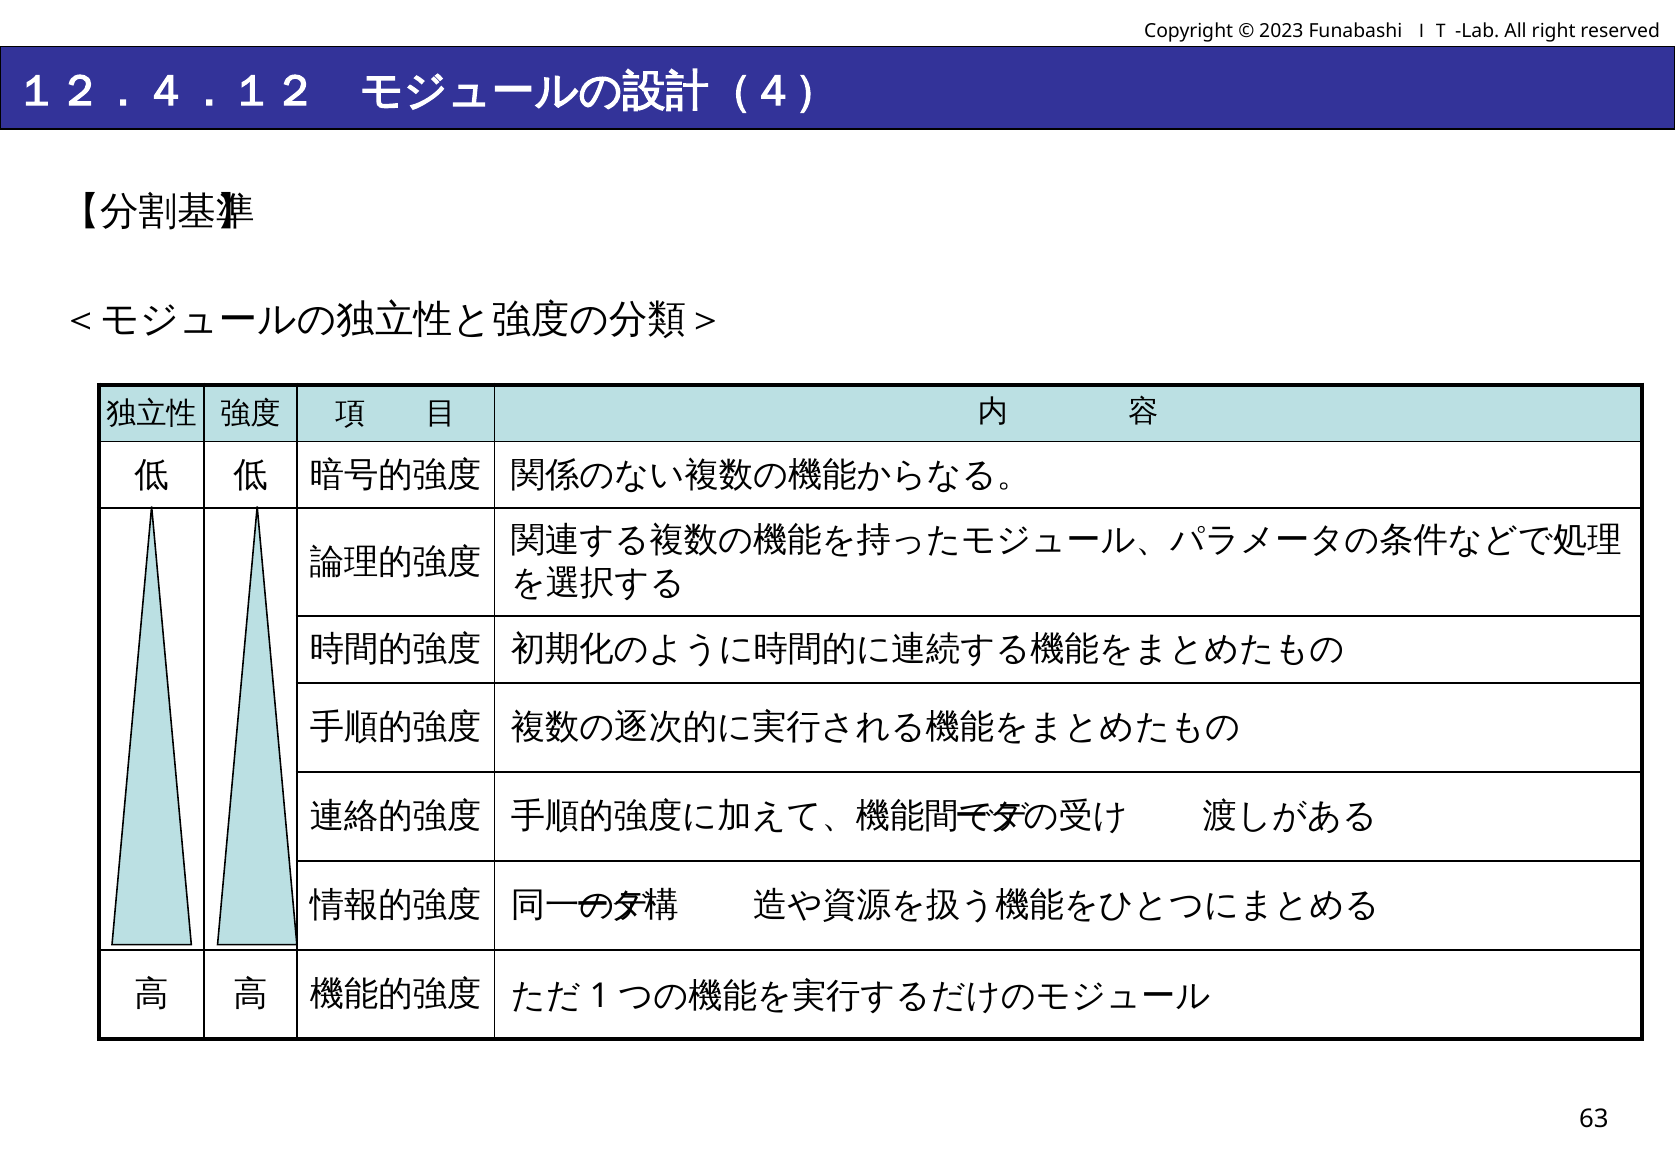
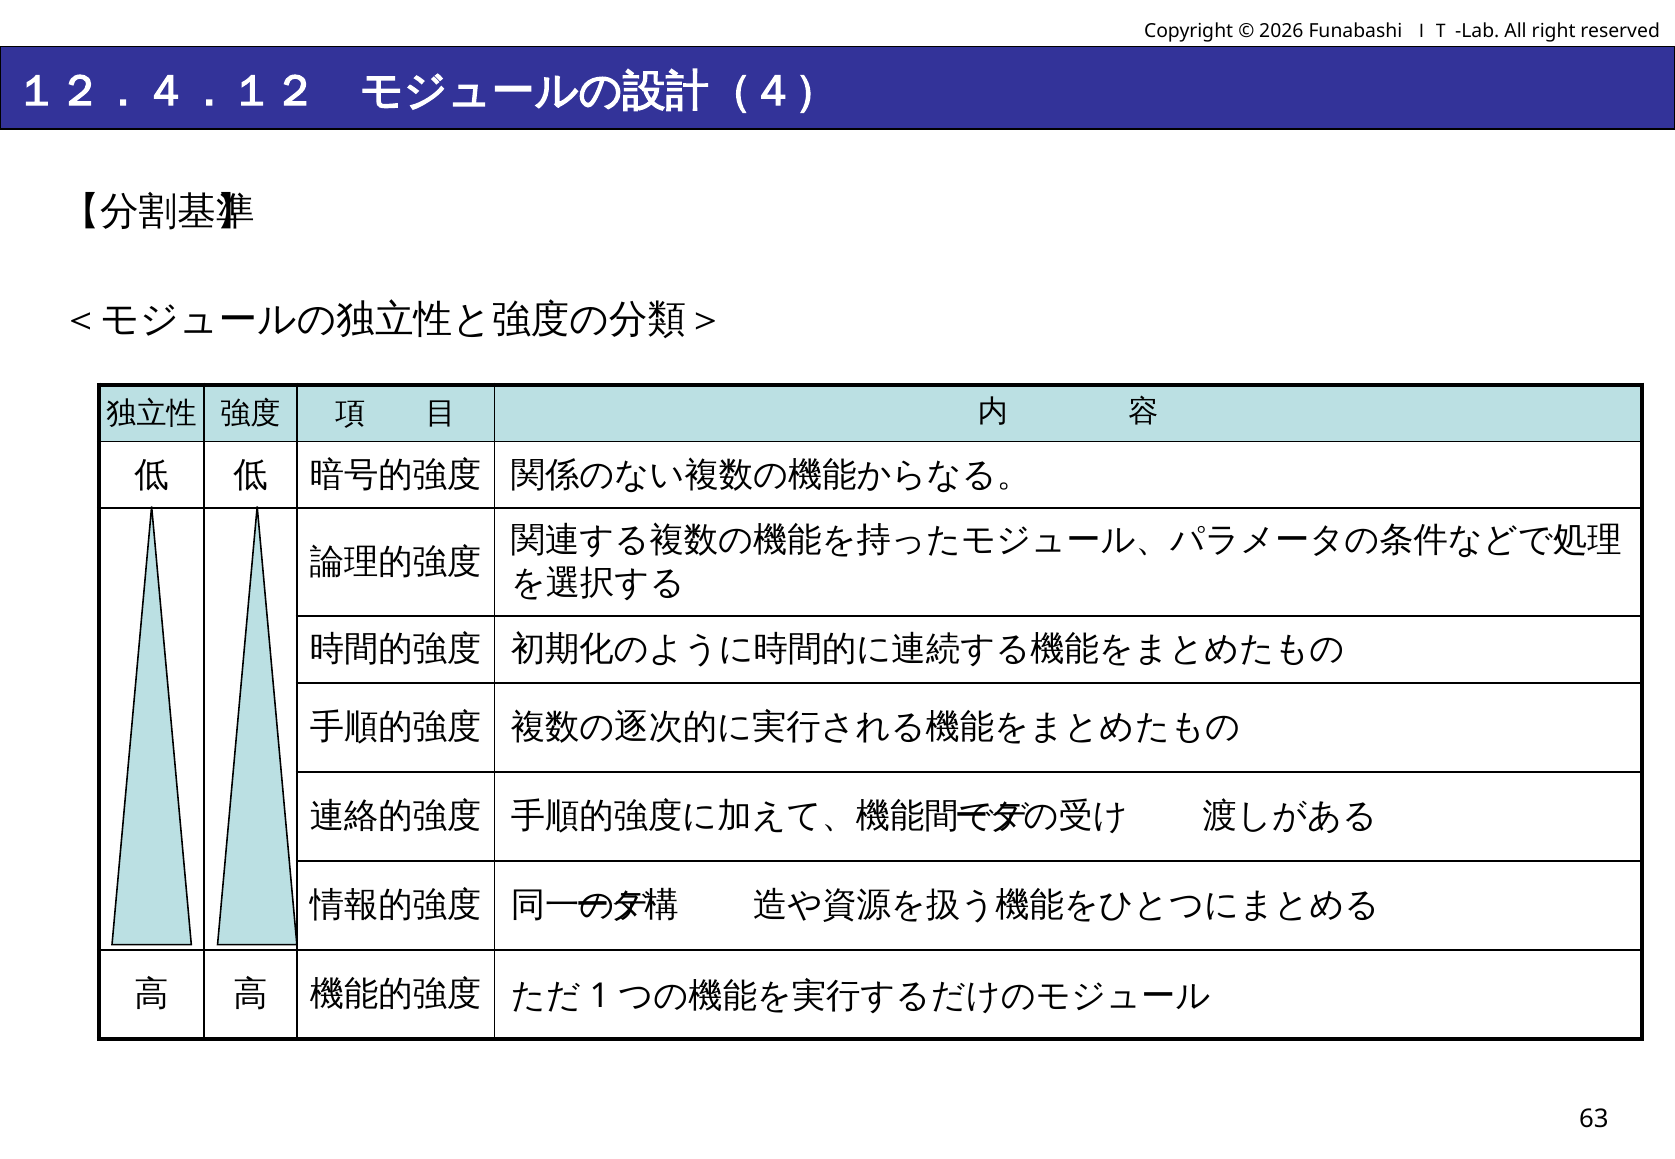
2023: 2023 -> 2026
